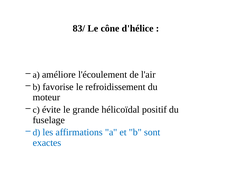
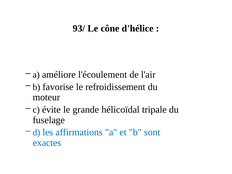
83/: 83/ -> 93/
positif: positif -> tripale
